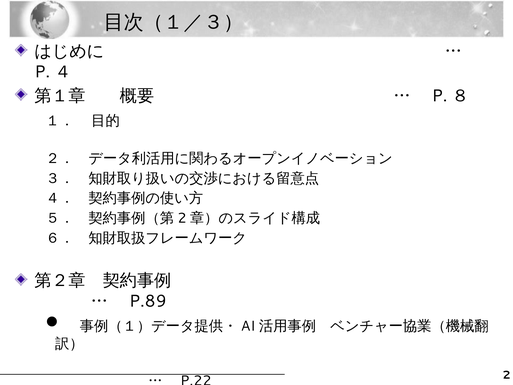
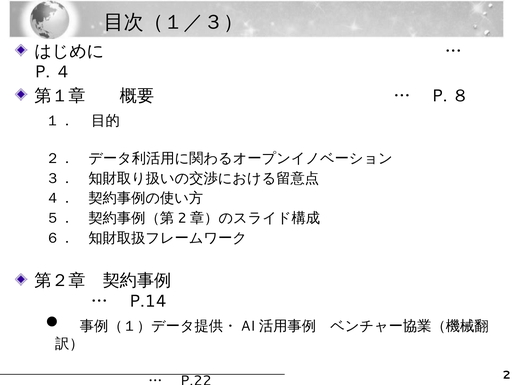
P.89: P.89 -> P.14
